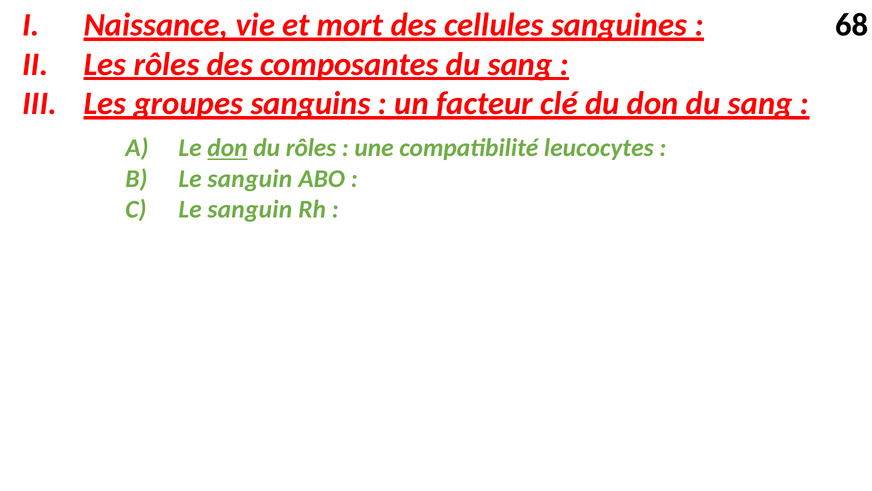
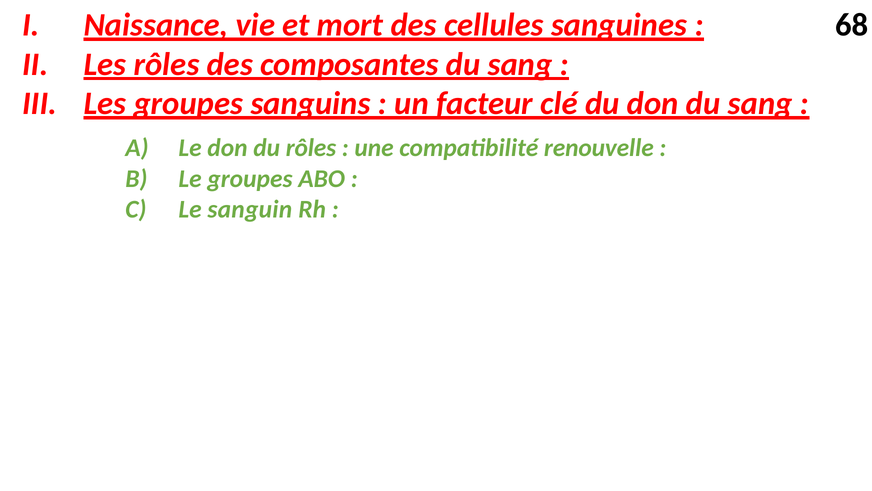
don at (227, 148) underline: present -> none
leucocytes: leucocytes -> renouvelle
sanguin at (250, 178): sanguin -> groupes
